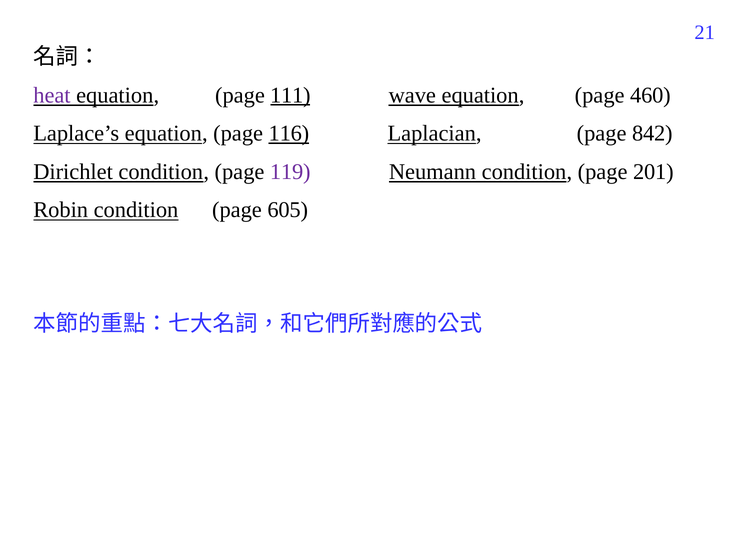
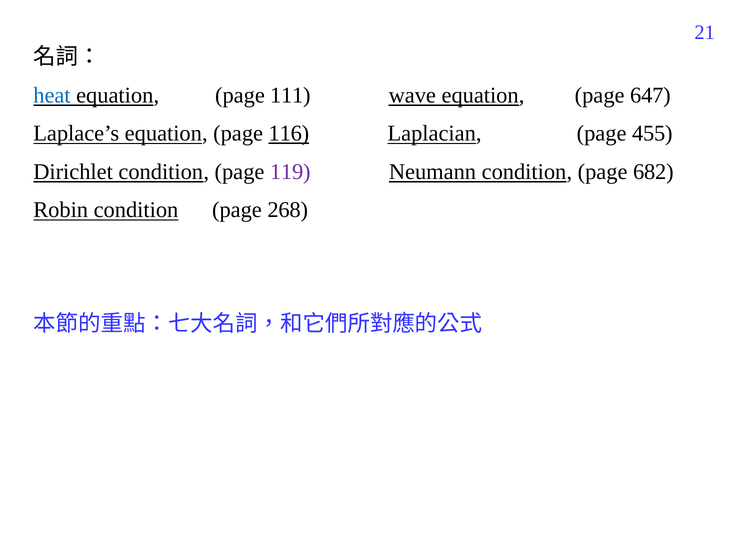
heat colour: purple -> blue
111 underline: present -> none
460: 460 -> 647
842: 842 -> 455
201: 201 -> 682
605: 605 -> 268
